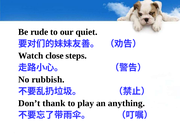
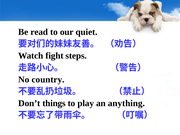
rude: rude -> read
close: close -> fight
rubbish: rubbish -> country
thank: thank -> things
